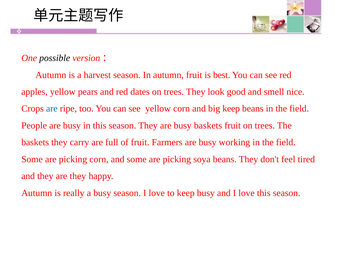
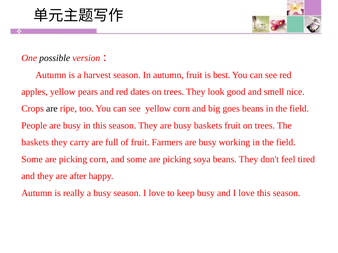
are at (52, 109) colour: blue -> black
big keep: keep -> goes
are they: they -> after
